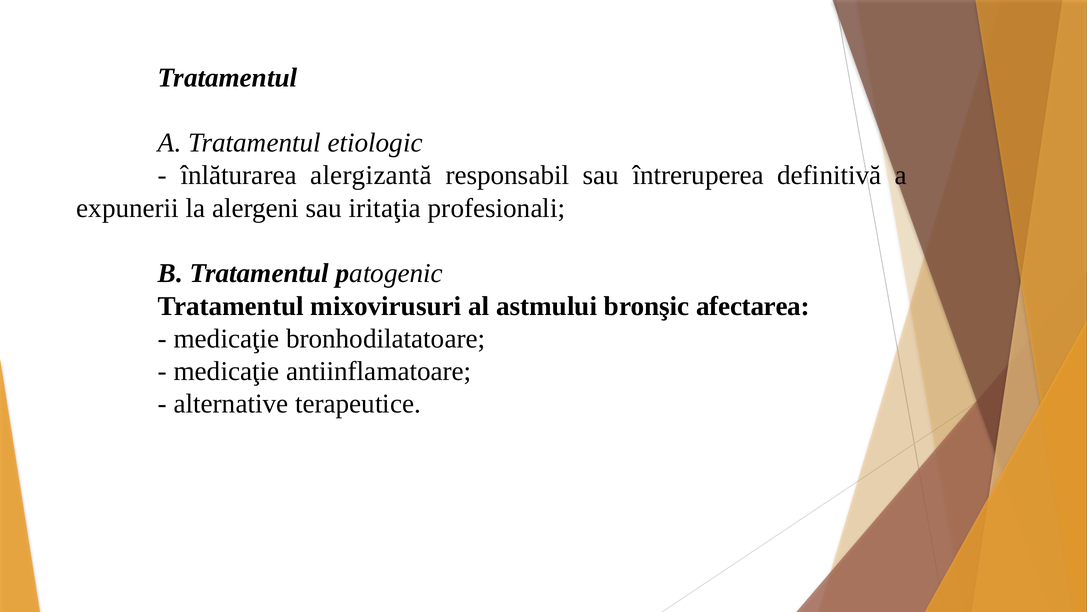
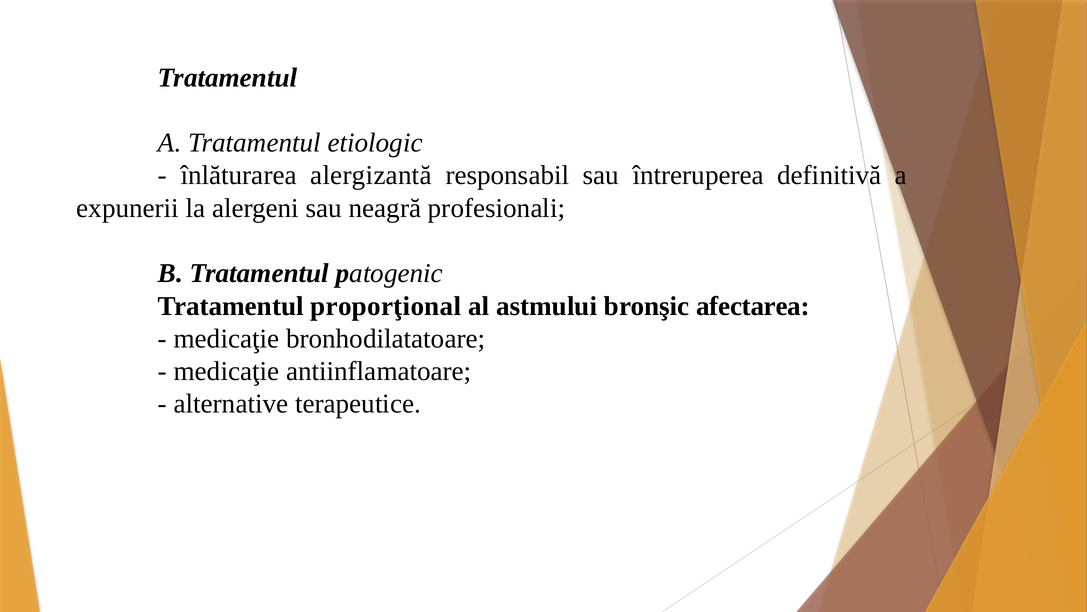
iritaţia: iritaţia -> neagră
mixovirusuri: mixovirusuri -> proporţional
